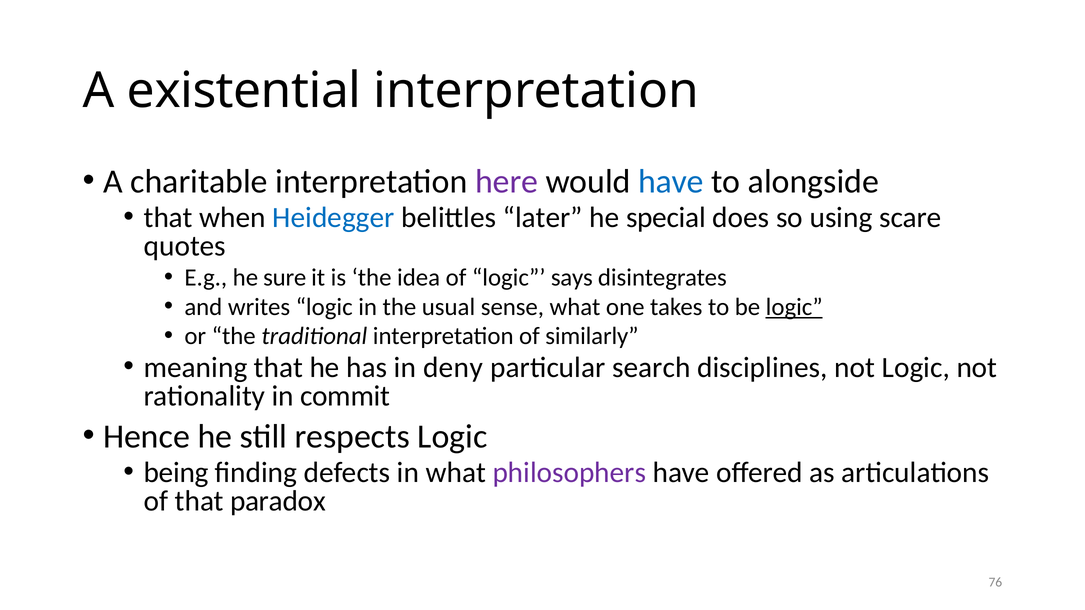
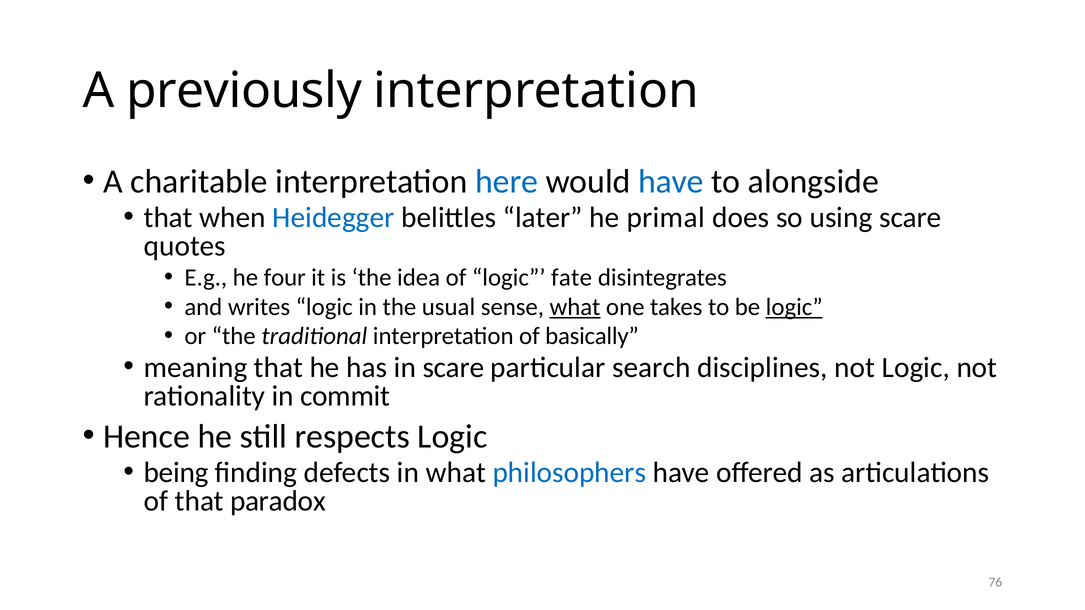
existential: existential -> previously
here colour: purple -> blue
special: special -> primal
sure: sure -> four
says: says -> fate
what at (575, 307) underline: none -> present
similarly: similarly -> basically
in deny: deny -> scare
philosophers colour: purple -> blue
